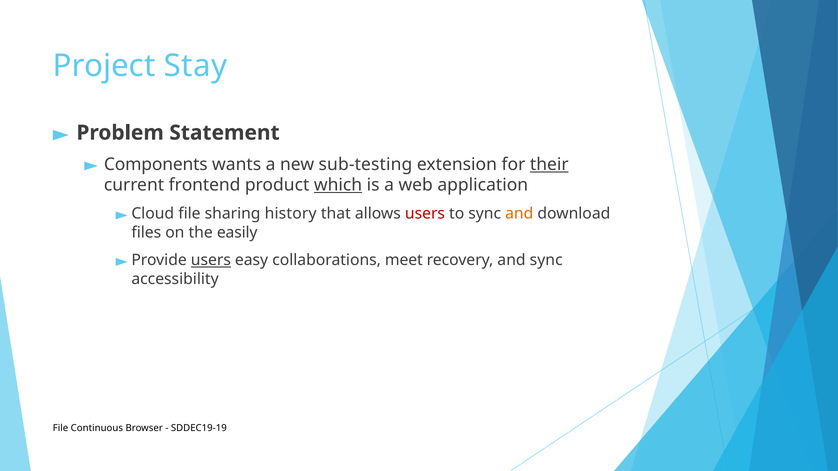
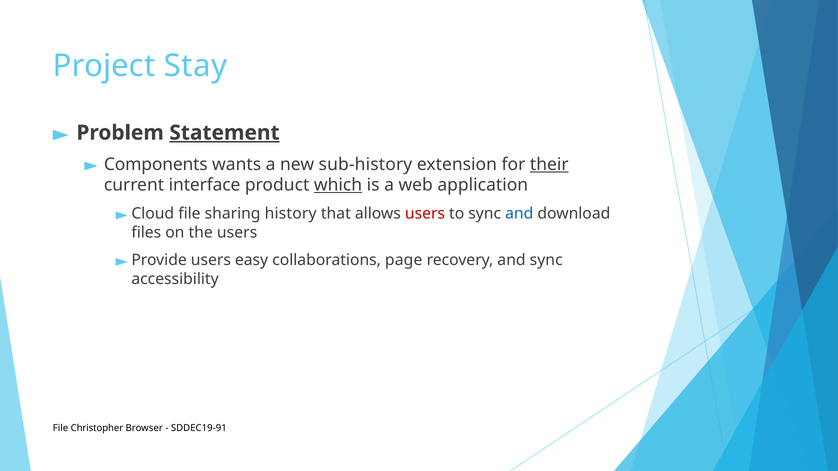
Statement underline: none -> present
sub-testing: sub-testing -> sub-history
frontend: frontend -> interface
and at (519, 214) colour: orange -> blue
the easily: easily -> users
users at (211, 260) underline: present -> none
meet: meet -> page
Continuous: Continuous -> Christopher
SDDEC19-19: SDDEC19-19 -> SDDEC19-91
